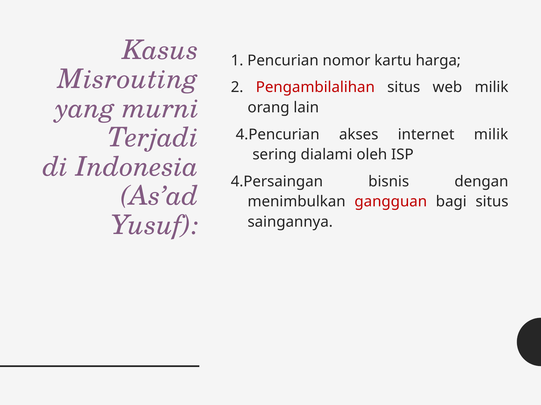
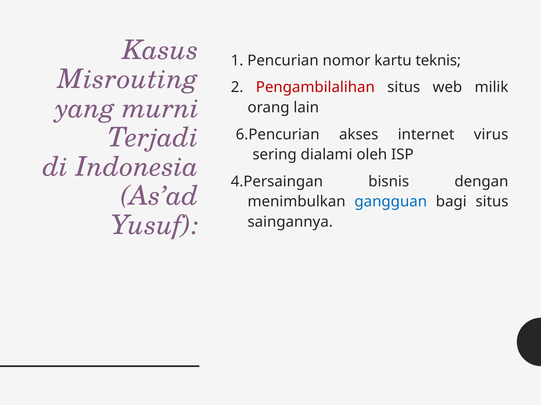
harga: harga -> teknis
4.Pencurian: 4.Pencurian -> 6.Pencurian
internet milik: milik -> virus
gangguan colour: red -> blue
